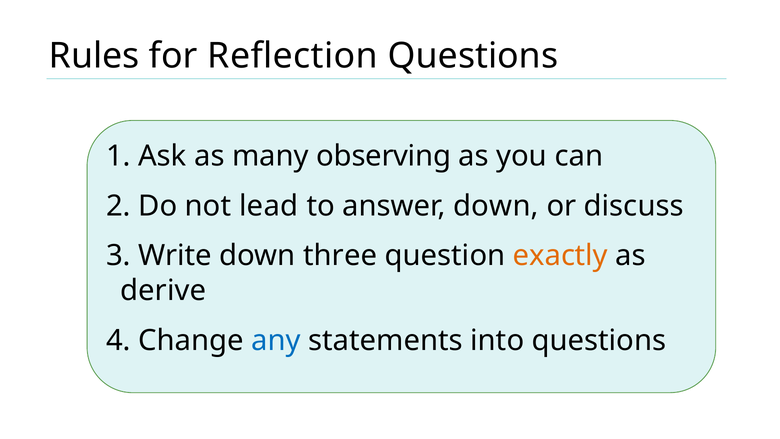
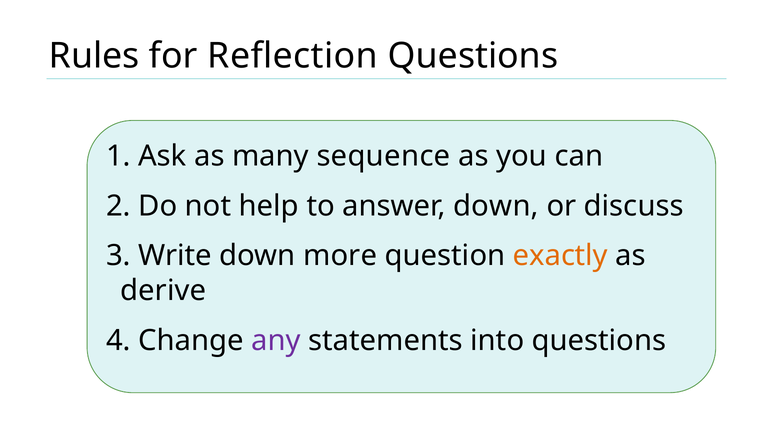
observing: observing -> sequence
lead: lead -> help
three: three -> more
any colour: blue -> purple
